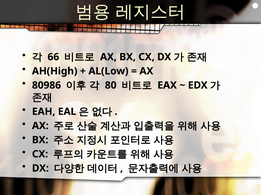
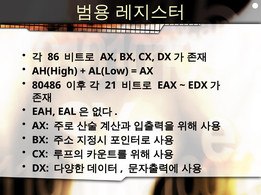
66: 66 -> 86
80986: 80986 -> 80486
80: 80 -> 21
